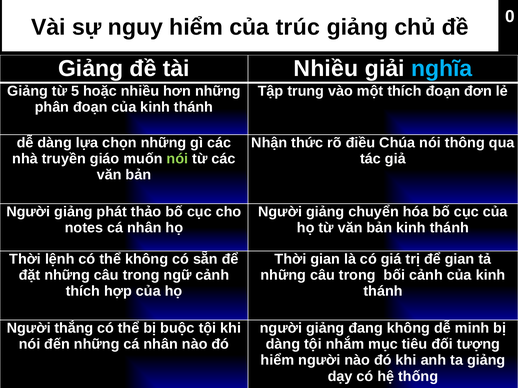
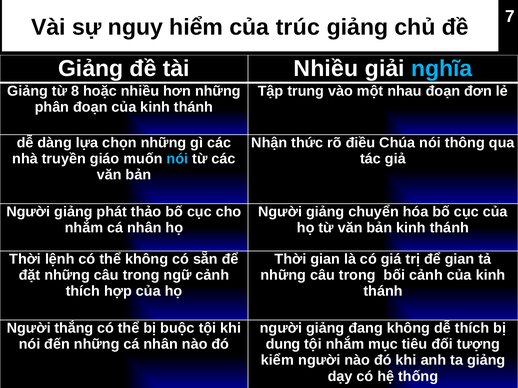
0: 0 -> 7
5: 5 -> 8
một thích: thích -> nhau
nói at (177, 159) colour: light green -> light blue
notes at (84, 228): notes -> nhắm
dễ minh: minh -> thích
dàng at (283, 345): dàng -> dung
hiểm at (277, 361): hiểm -> kiểm
